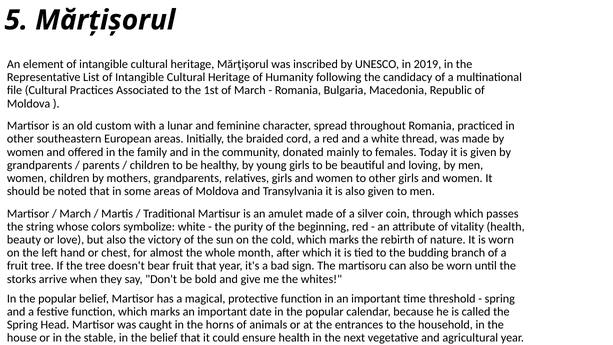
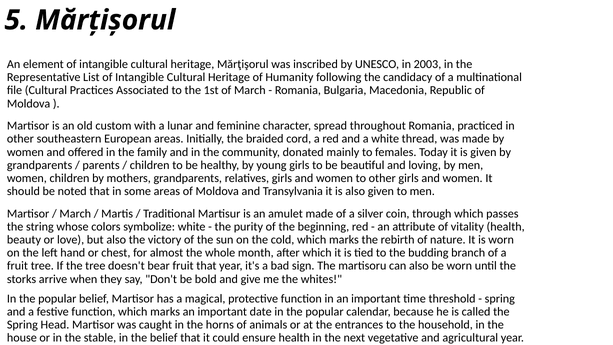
2019: 2019 -> 2003
